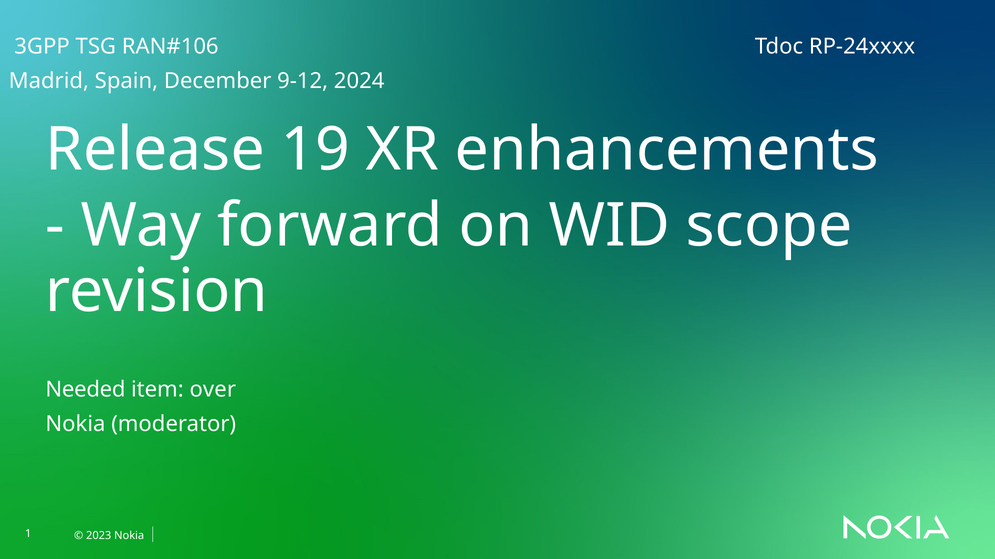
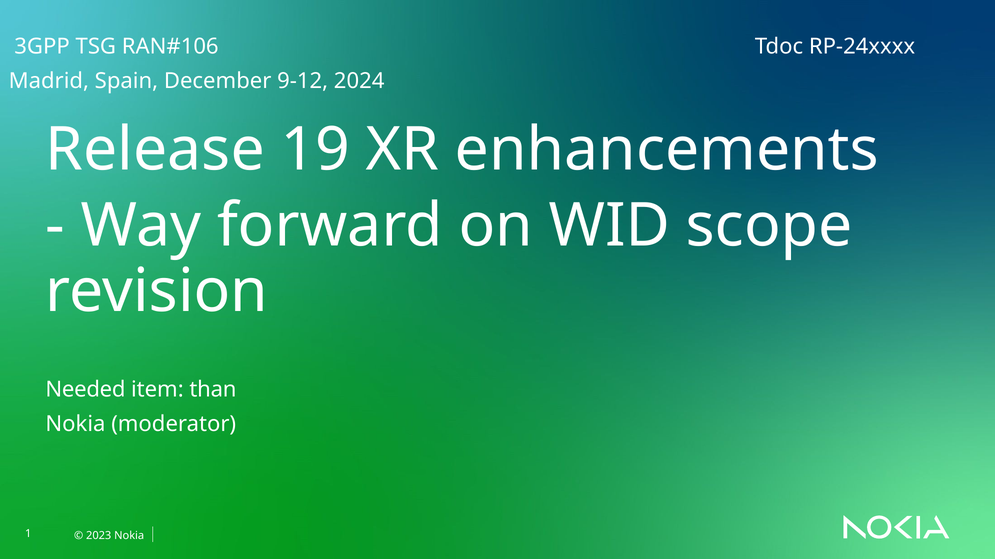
over: over -> than
